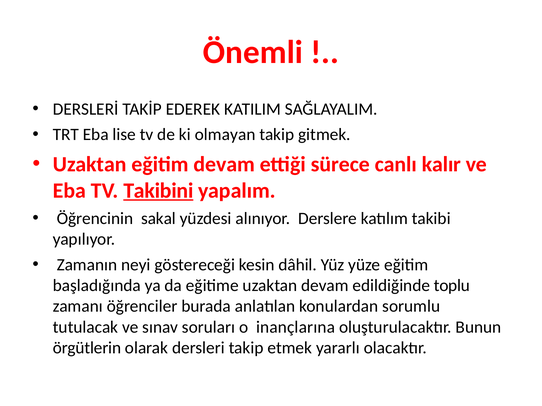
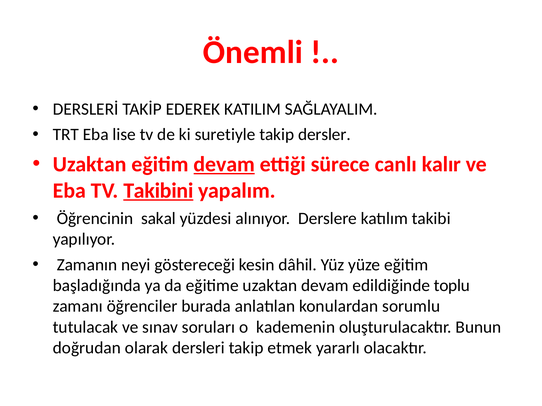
olmayan: olmayan -> suretiyle
gitmek: gitmek -> dersler
devam at (224, 165) underline: none -> present
inançlarına: inançlarına -> kademenin
örgütlerin: örgütlerin -> doğrudan
